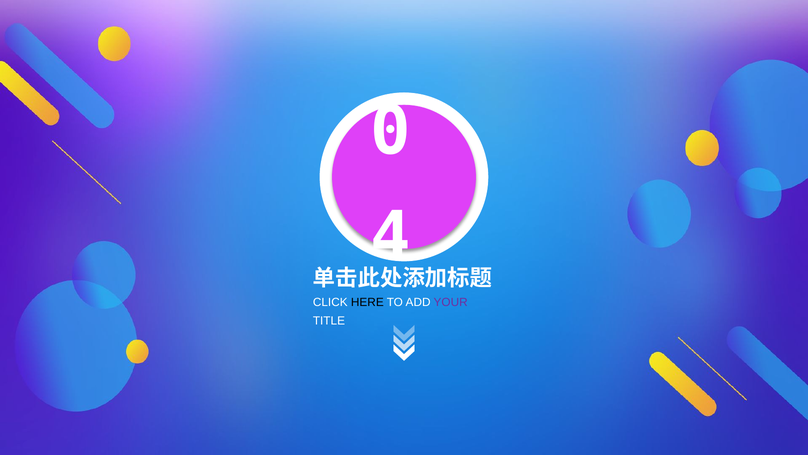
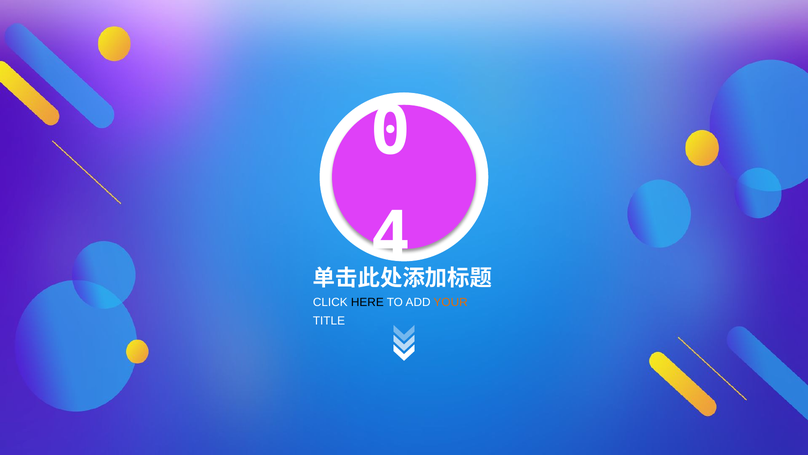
YOUR colour: purple -> orange
